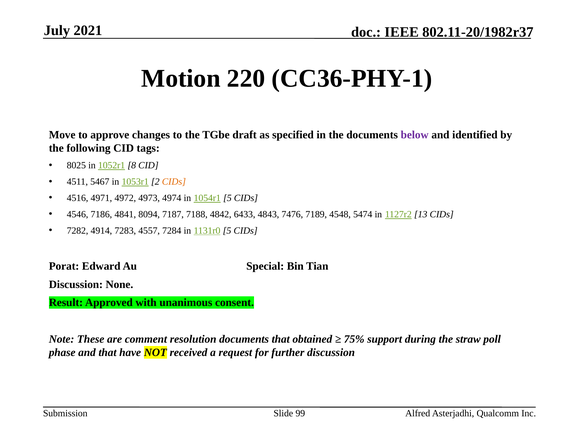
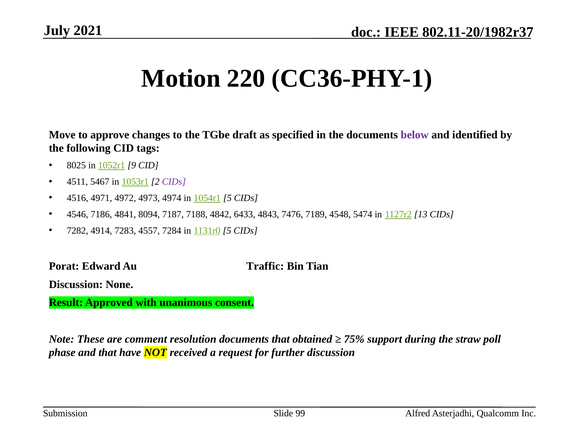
8: 8 -> 9
CIDs at (174, 182) colour: orange -> purple
Special: Special -> Traffic
